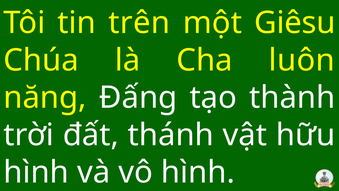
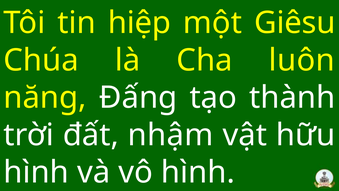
trên: trên -> hiệp
thánh: thánh -> nhậm
